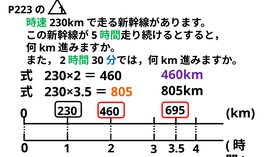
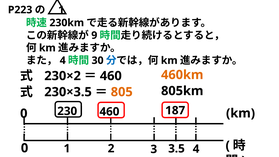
5: 5 -> 9
2 at (63, 60): 2 -> 4
460km colour: purple -> orange
695: 695 -> 187
